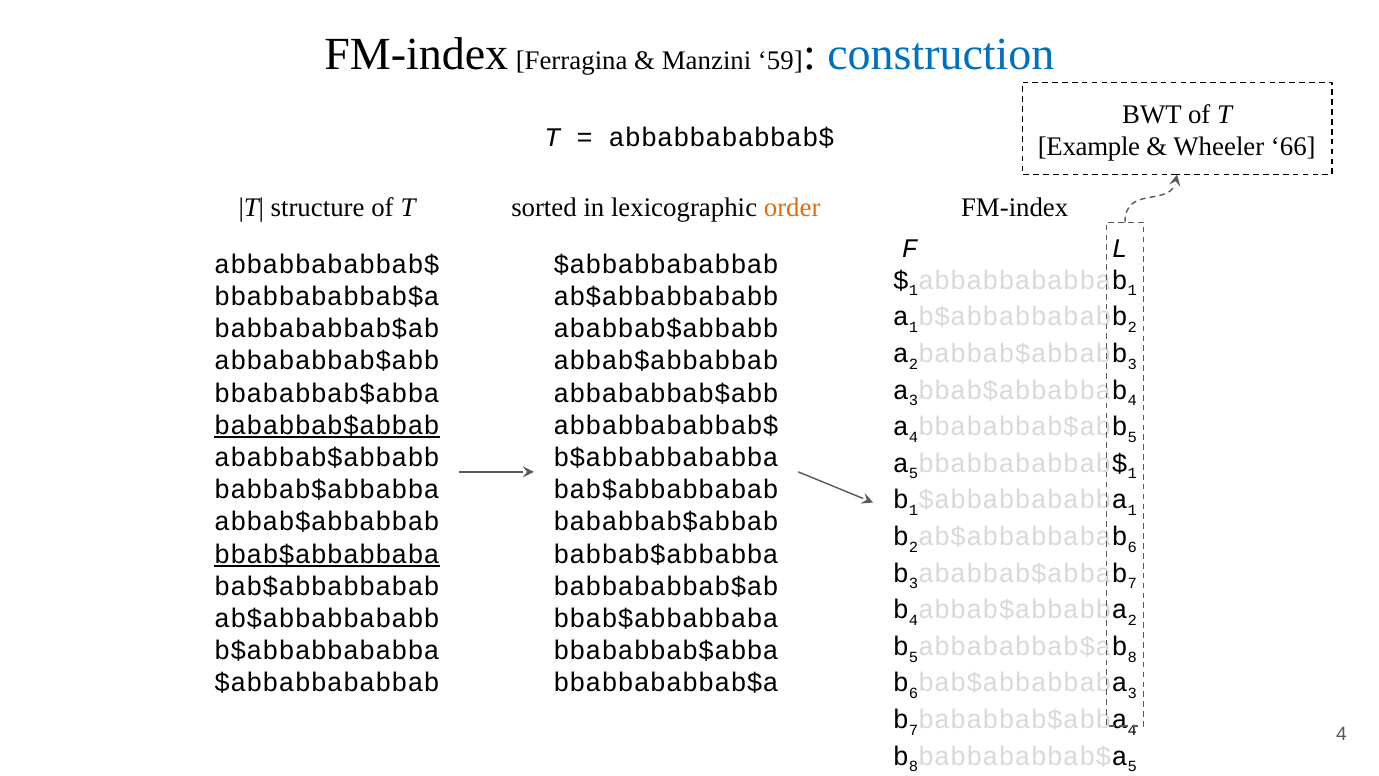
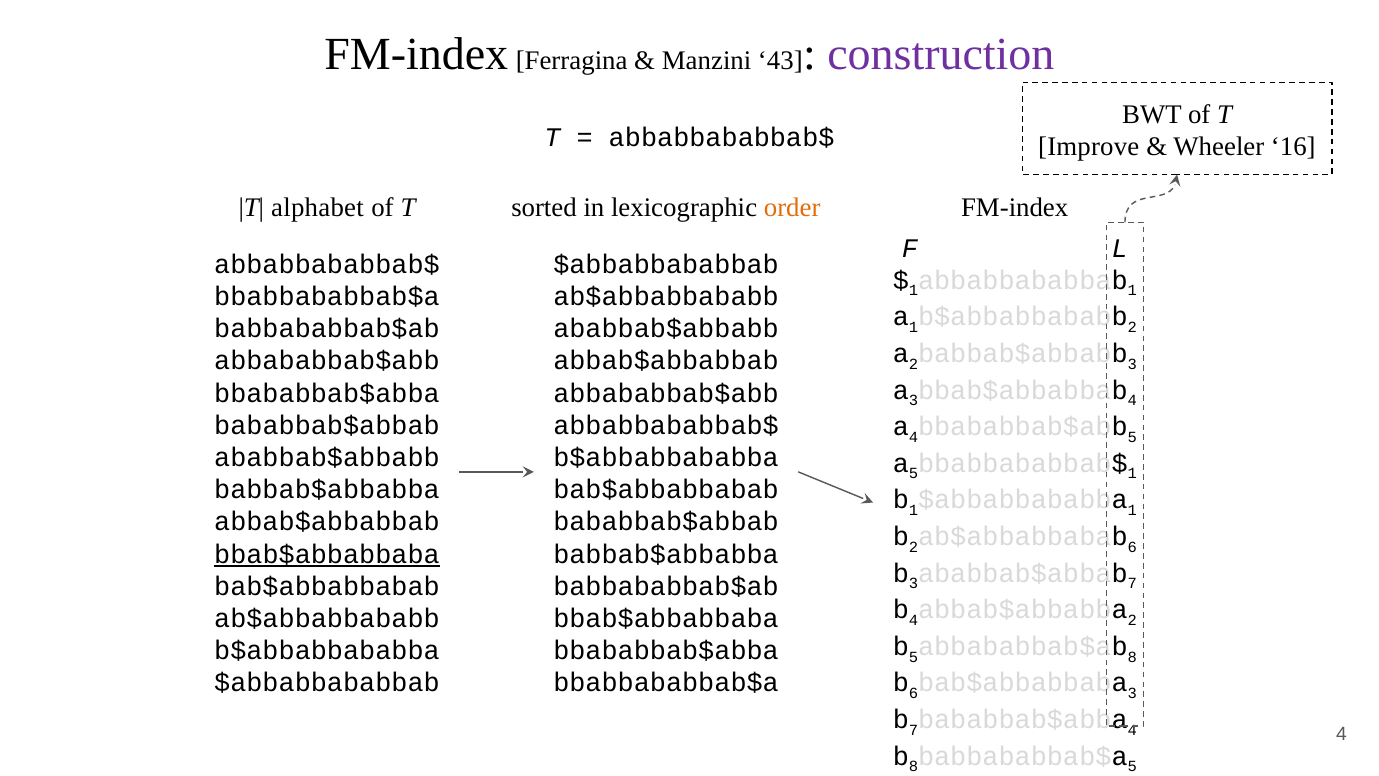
59: 59 -> 43
construction colour: blue -> purple
Example: Example -> Improve
66: 66 -> 16
structure: structure -> alphabet
bababbab$abbab at (327, 425) underline: present -> none
